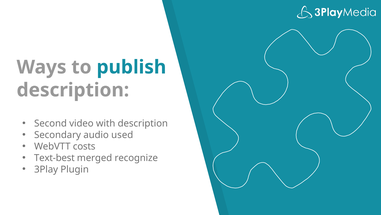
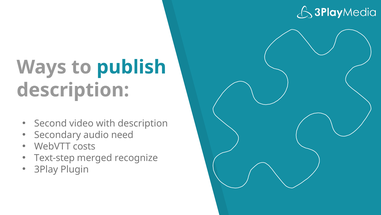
used: used -> need
Text-best: Text-best -> Text-step
